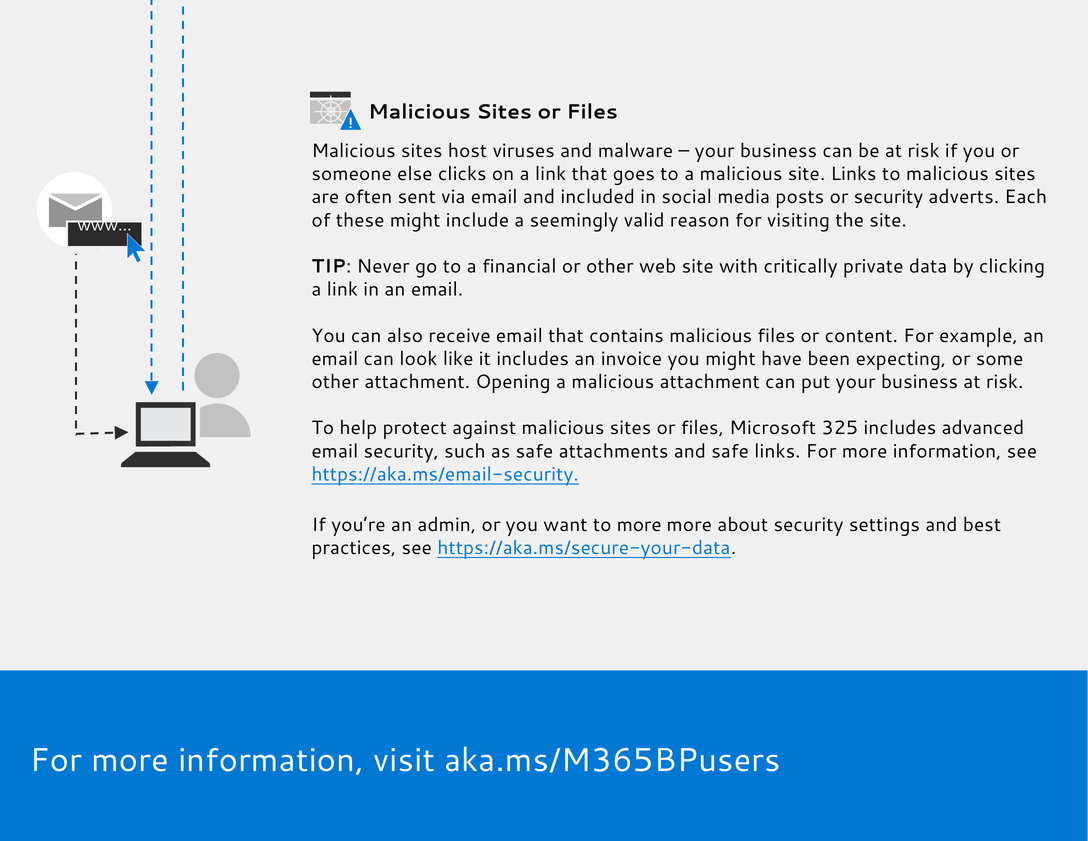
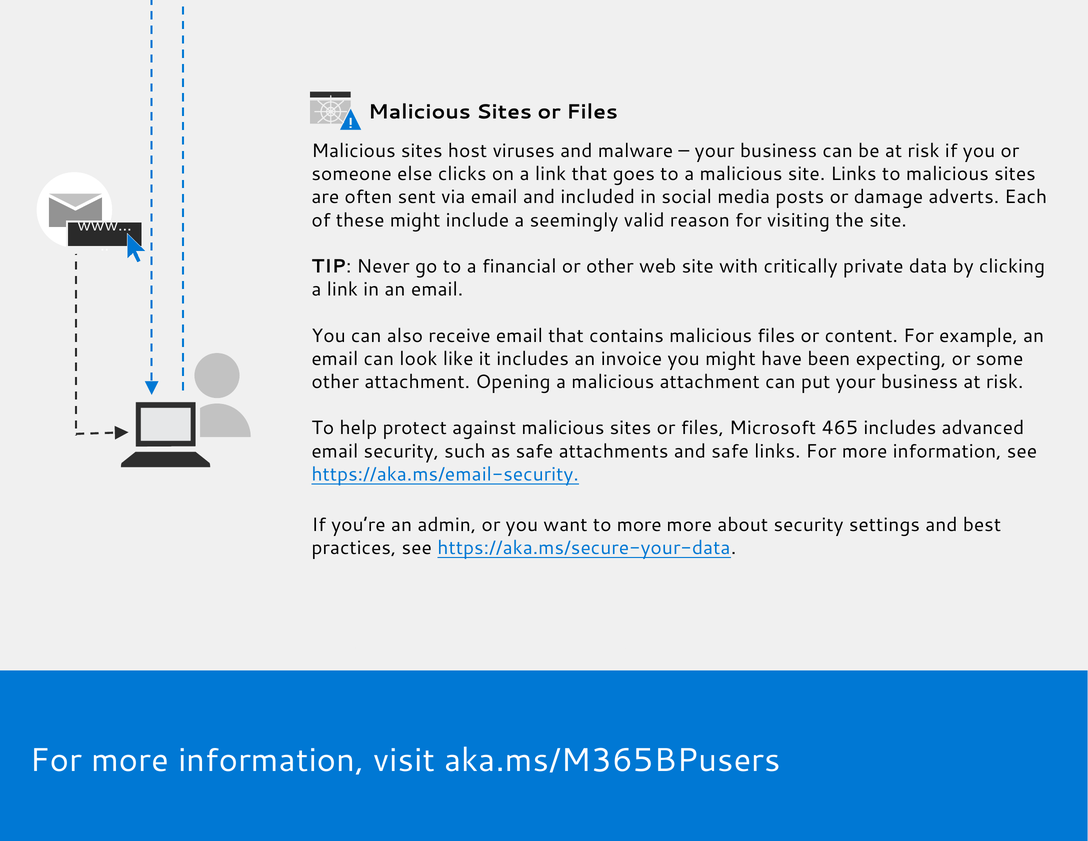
or security: security -> damage
325: 325 -> 465
